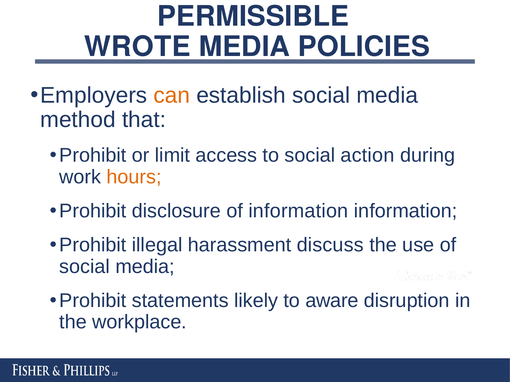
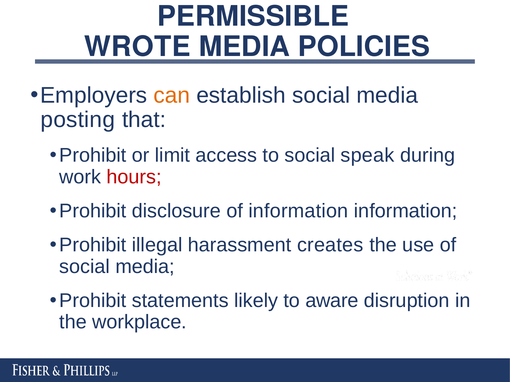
method: method -> posting
action: action -> speak
hours colour: orange -> red
discuss: discuss -> creates
